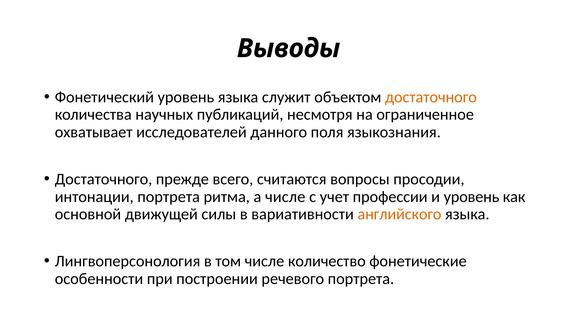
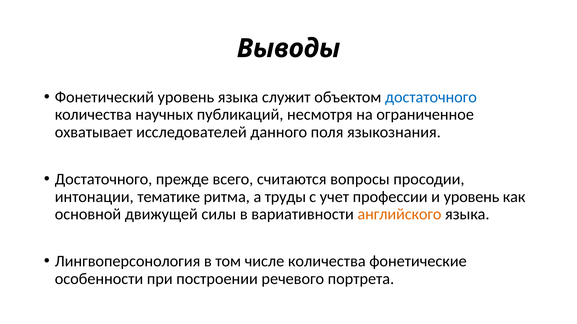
достаточного at (431, 97) colour: orange -> blue
интонации портрета: портрета -> тематике
а числе: числе -> труды
числе количество: количество -> количества
